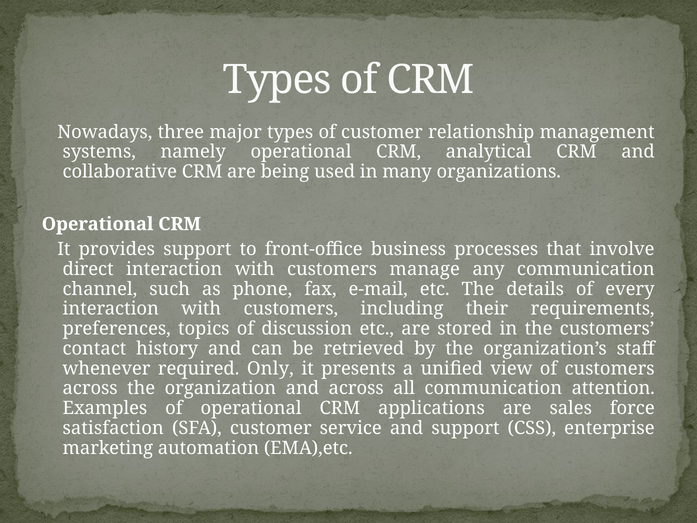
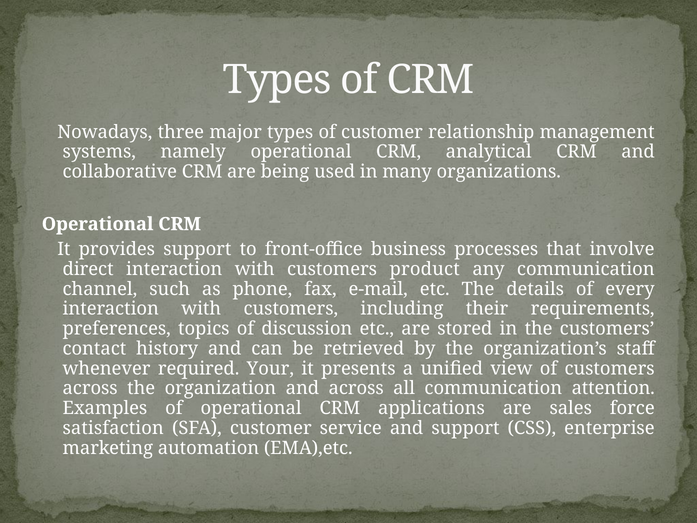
manage: manage -> product
Only: Only -> Your
